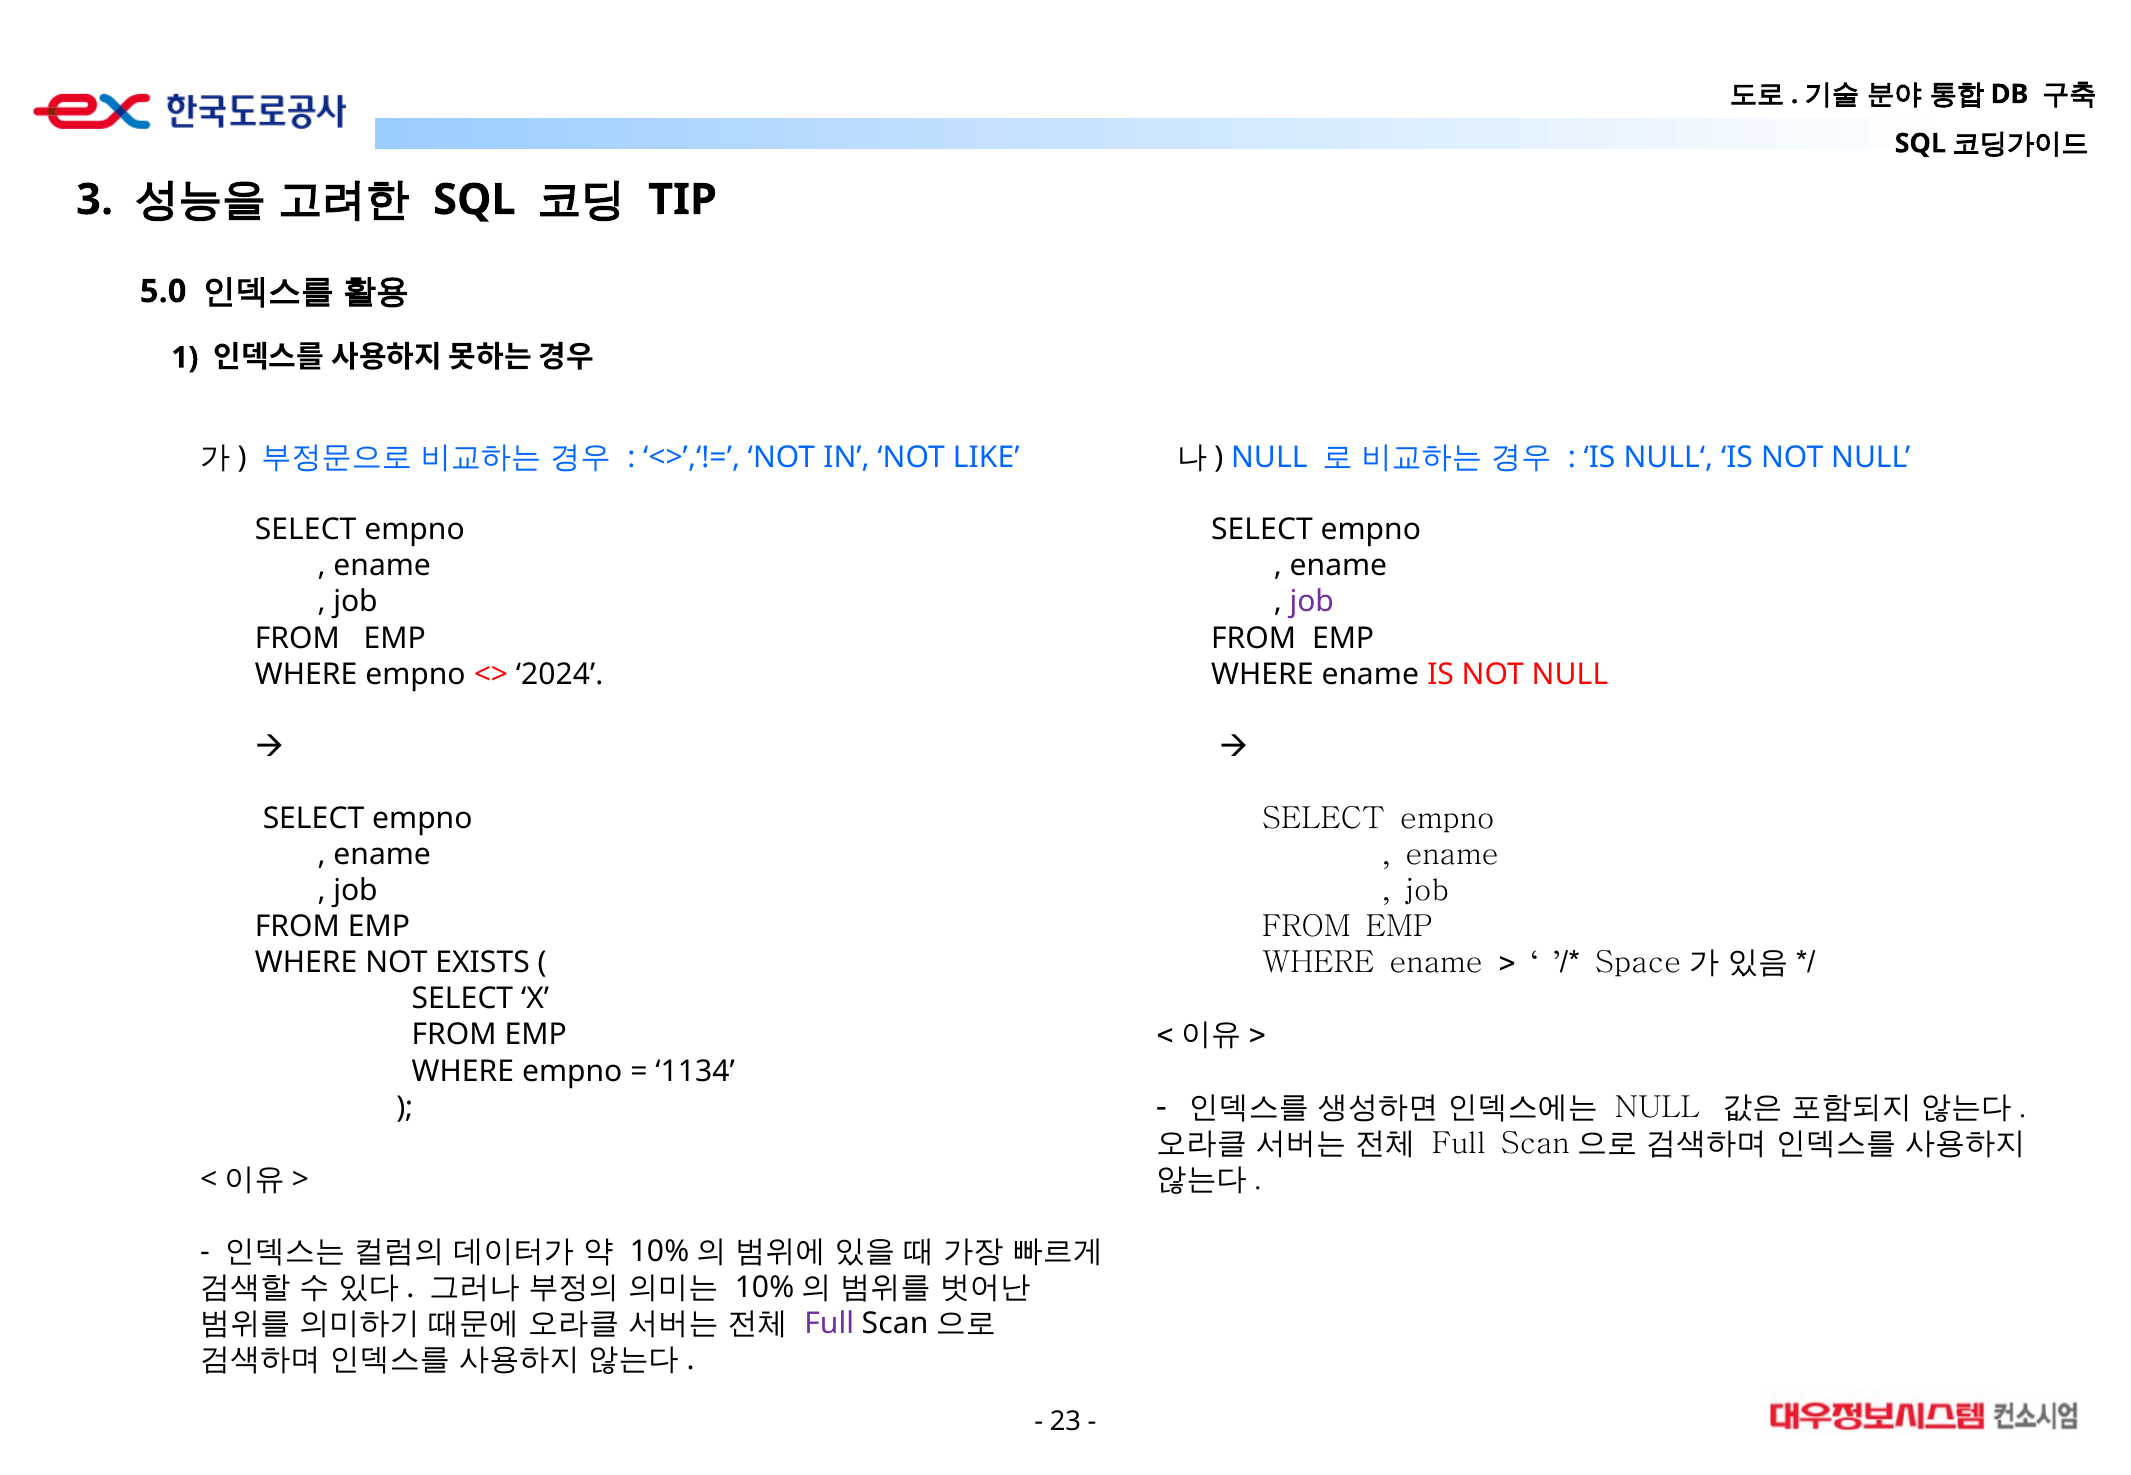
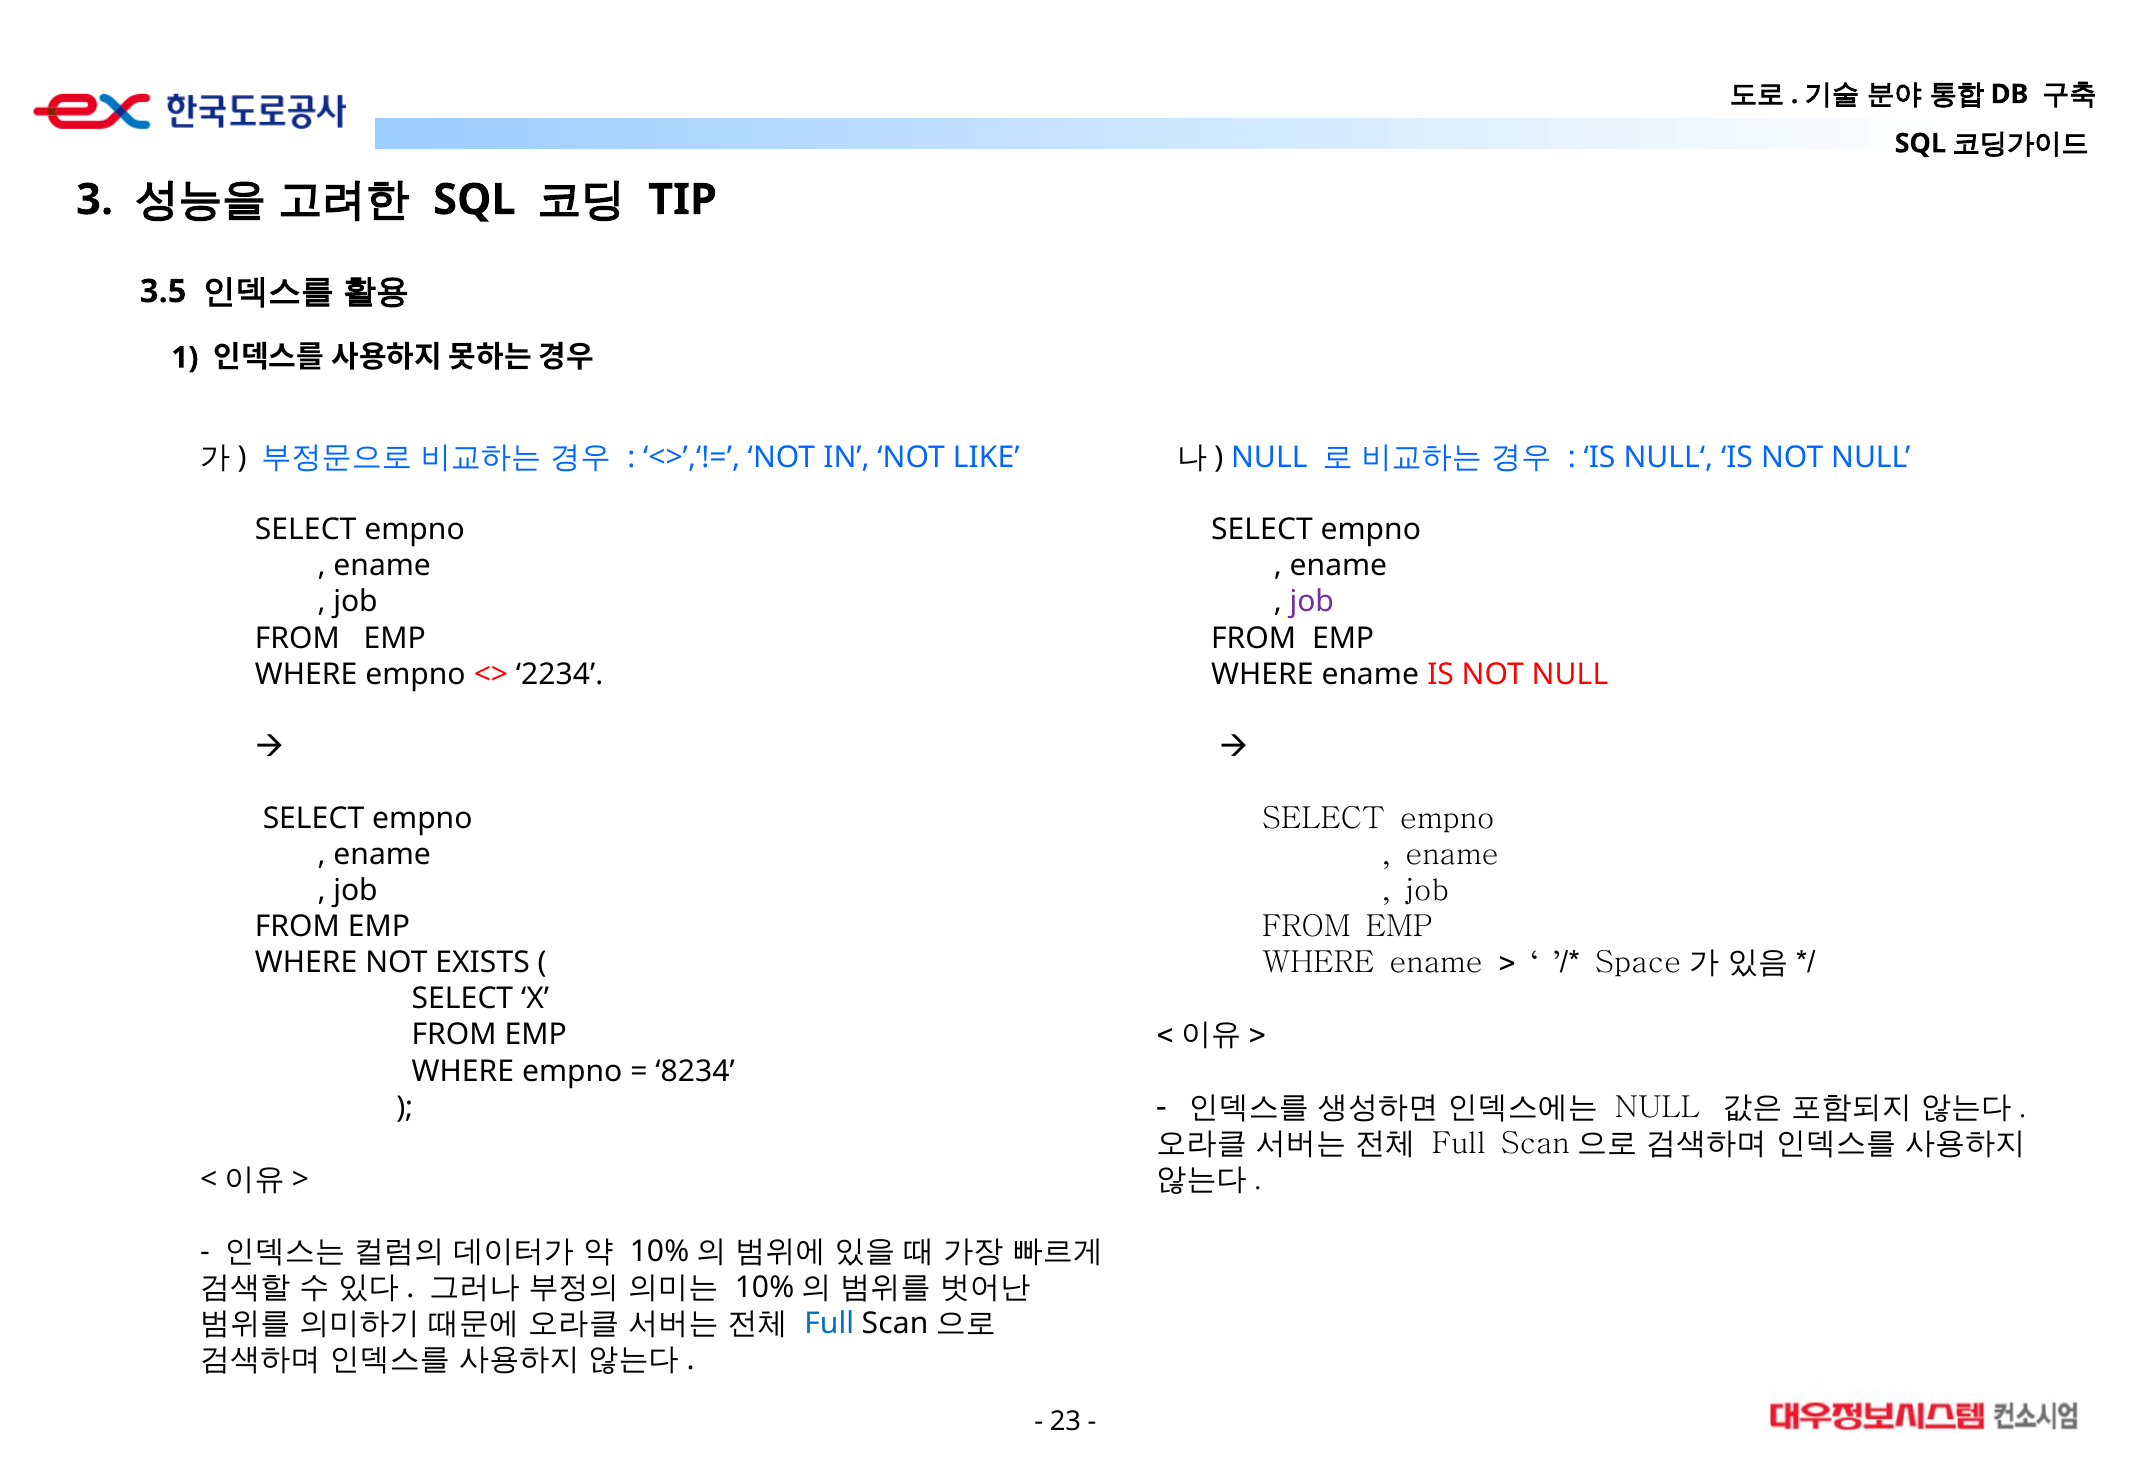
5.0: 5.0 -> 3.5
2024: 2024 -> 2234
1134: 1134 -> 8234
Full at (829, 1324) colour: purple -> blue
